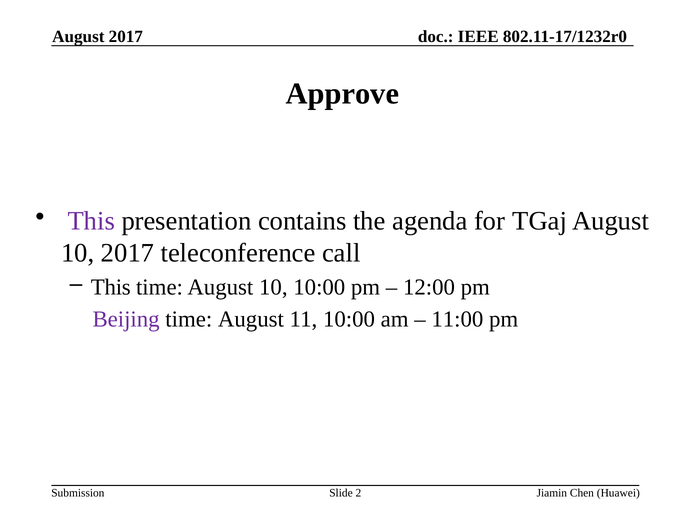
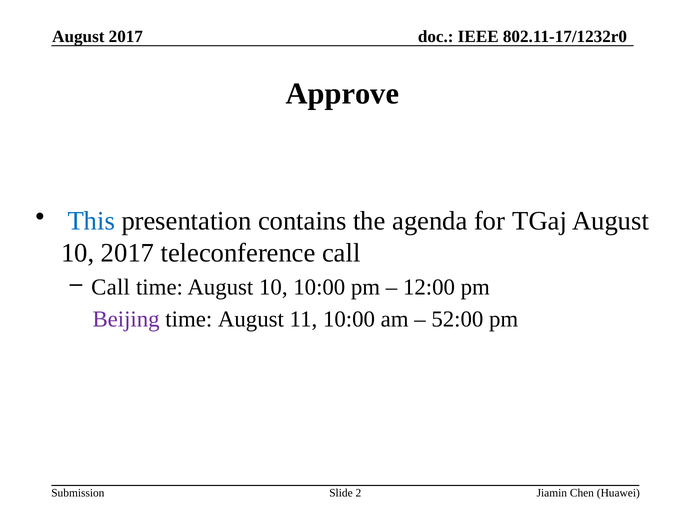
This at (91, 221) colour: purple -> blue
This at (111, 287): This -> Call
11:00: 11:00 -> 52:00
